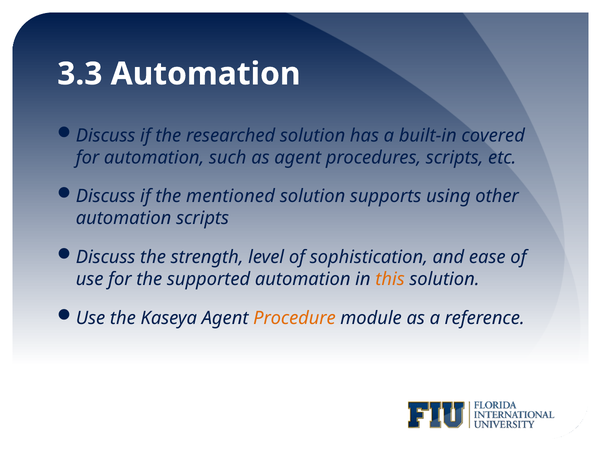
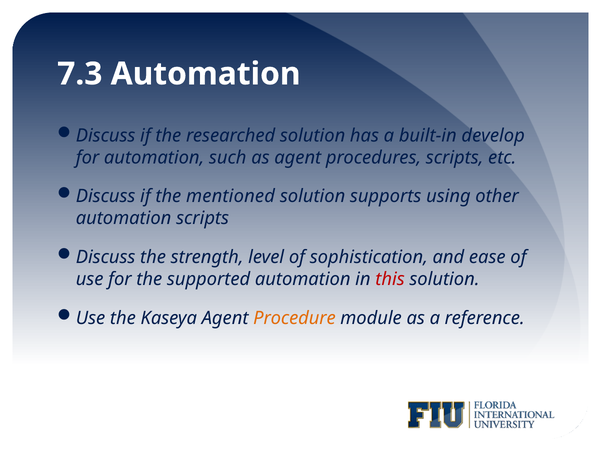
3.3: 3.3 -> 7.3
covered: covered -> develop
this colour: orange -> red
